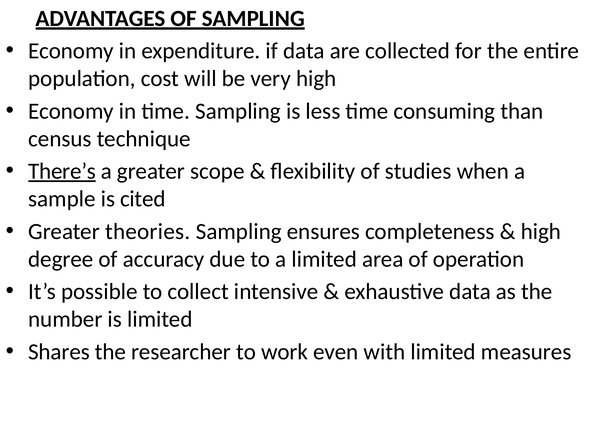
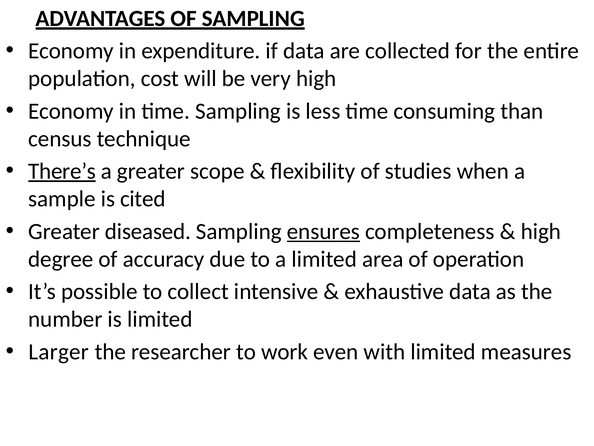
theories: theories -> diseased
ensures underline: none -> present
Shares: Shares -> Larger
